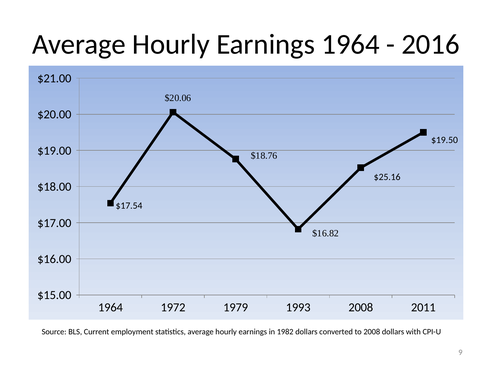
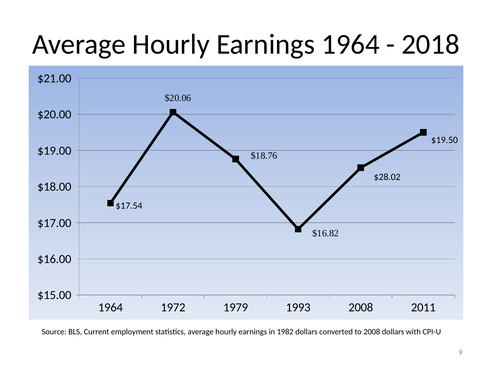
2016: 2016 -> 2018
$25.16: $25.16 -> $28.02
